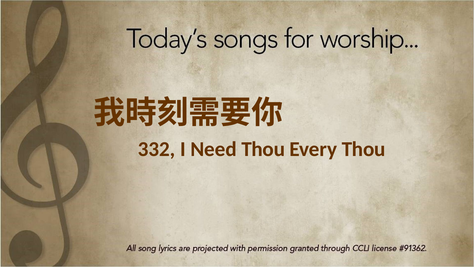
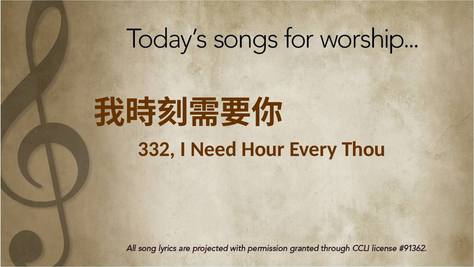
Need Thou: Thou -> Hour
